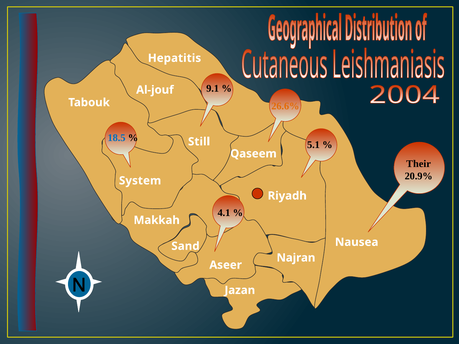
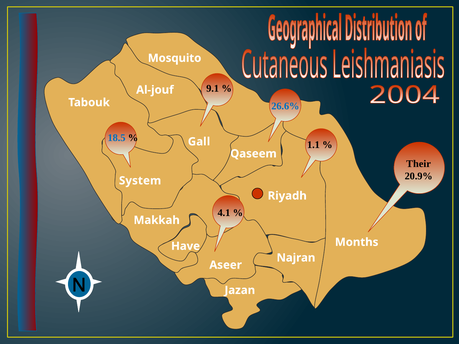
Hepatitis: Hepatitis -> Mosquito
26.6% colour: orange -> blue
Still: Still -> Gall
5.1: 5.1 -> 1.1
Nausea: Nausea -> Months
Sand: Sand -> Have
